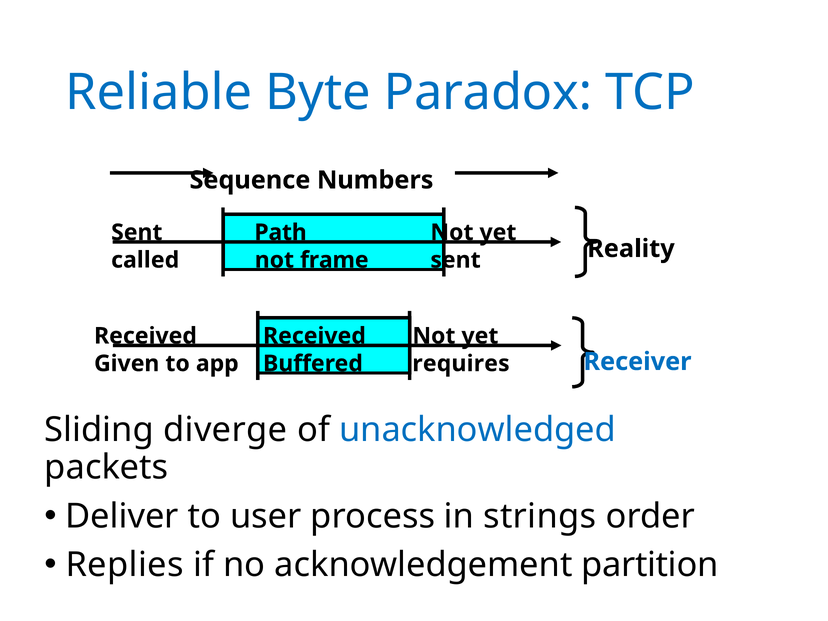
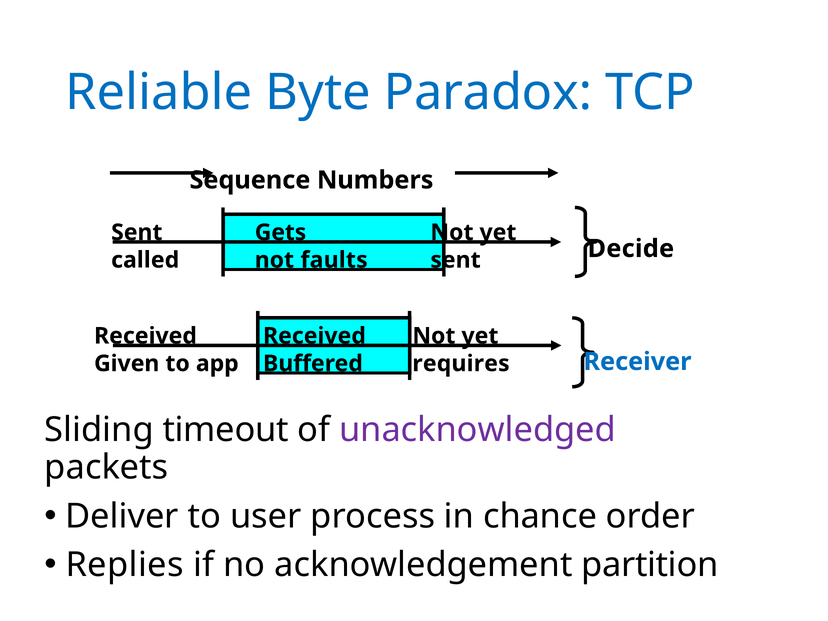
Path: Path -> Gets
frame: frame -> faults
Reality: Reality -> Decide
diverge: diverge -> timeout
unacknowledged colour: blue -> purple
strings: strings -> chance
